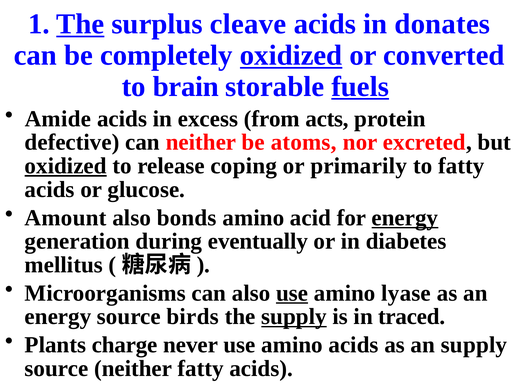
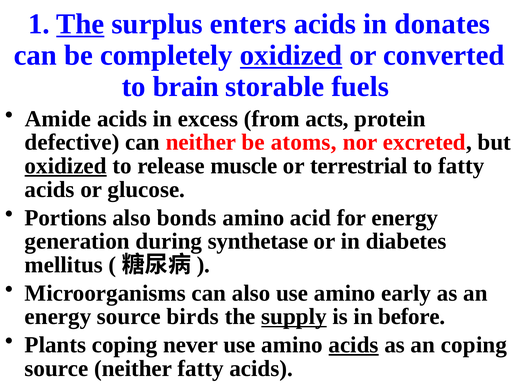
cleave: cleave -> enters
fuels underline: present -> none
coping: coping -> muscle
primarily: primarily -> terrestrial
Amount: Amount -> Portions
energy at (405, 217) underline: present -> none
eventually: eventually -> synthetase
use at (292, 293) underline: present -> none
lyase: lyase -> early
traced: traced -> before
Plants charge: charge -> coping
acids at (354, 344) underline: none -> present
an supply: supply -> coping
